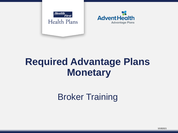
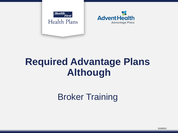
Monetary: Monetary -> Although
